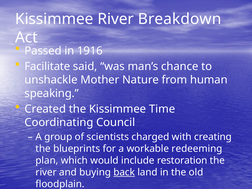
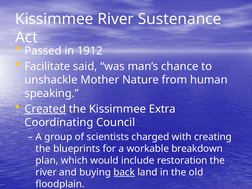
Breakdown: Breakdown -> Sustenance
1916: 1916 -> 1912
Created underline: none -> present
Time: Time -> Extra
redeeming: redeeming -> breakdown
